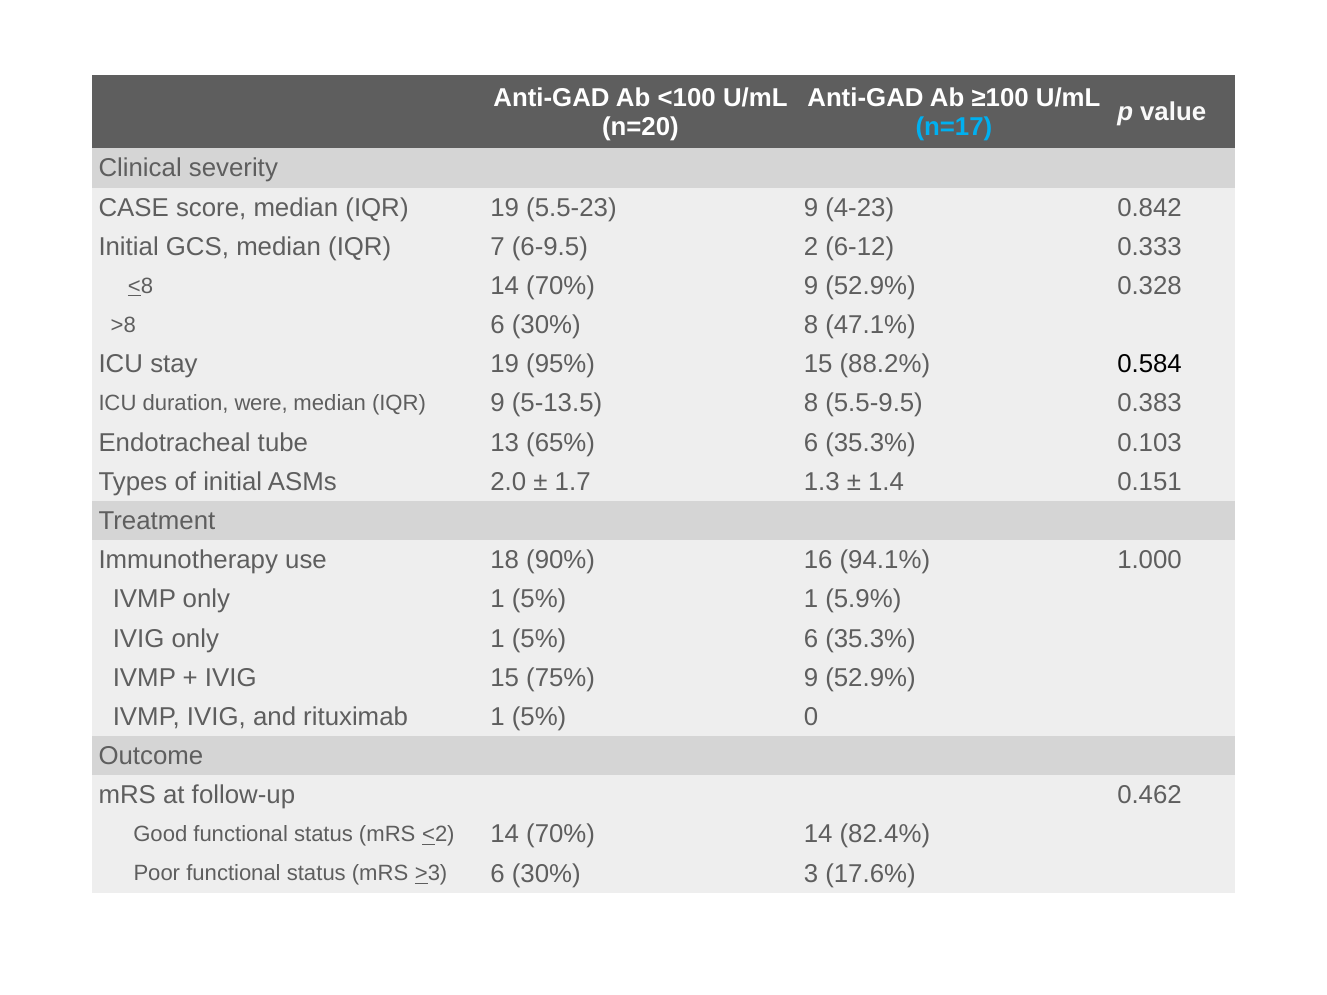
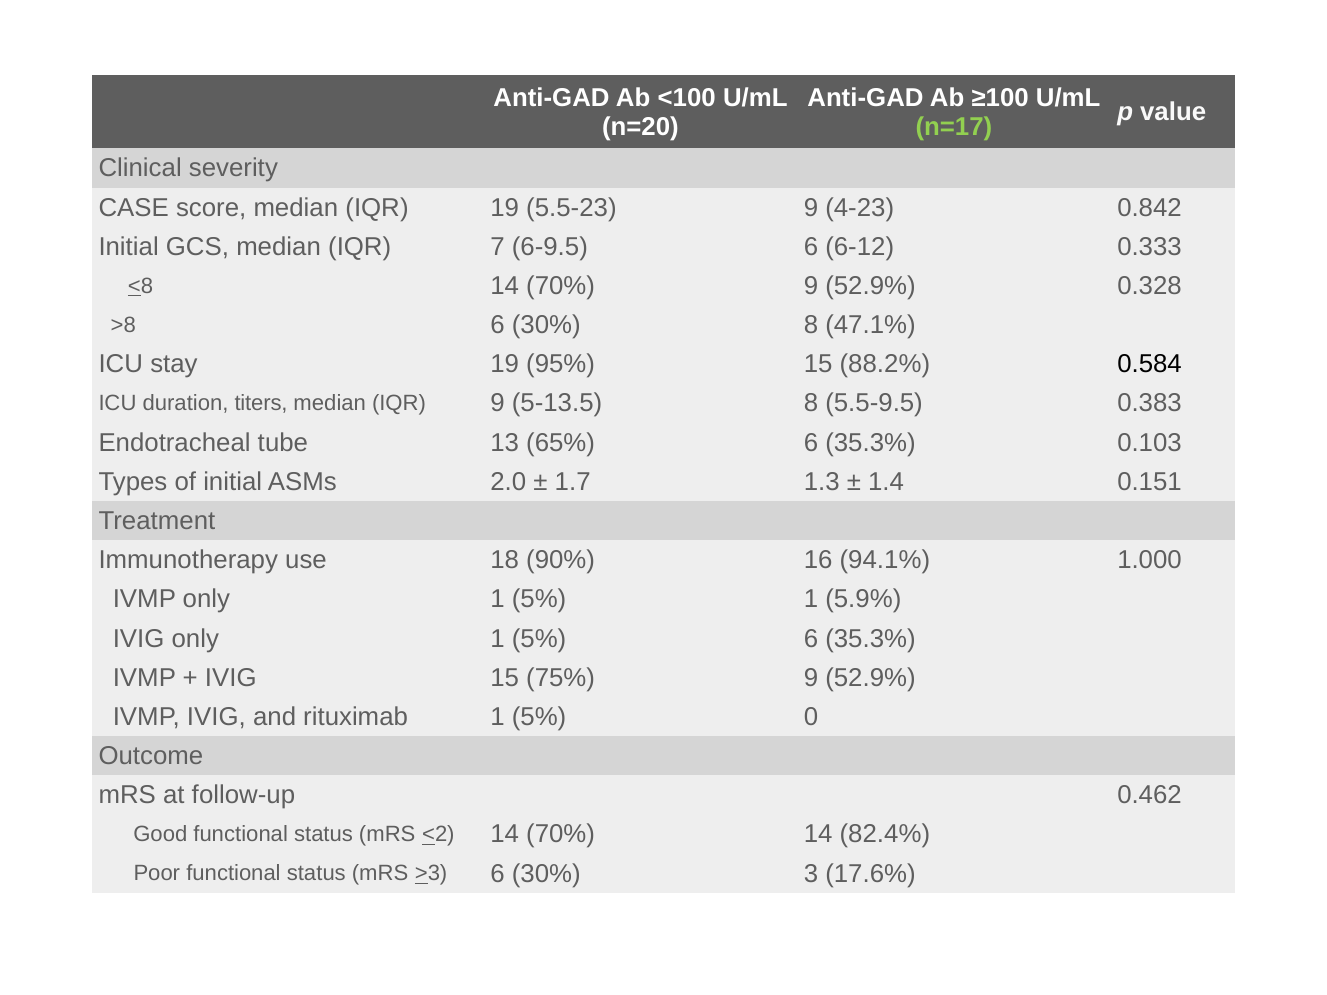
n=17 colour: light blue -> light green
6-9.5 2: 2 -> 6
were: were -> titers
